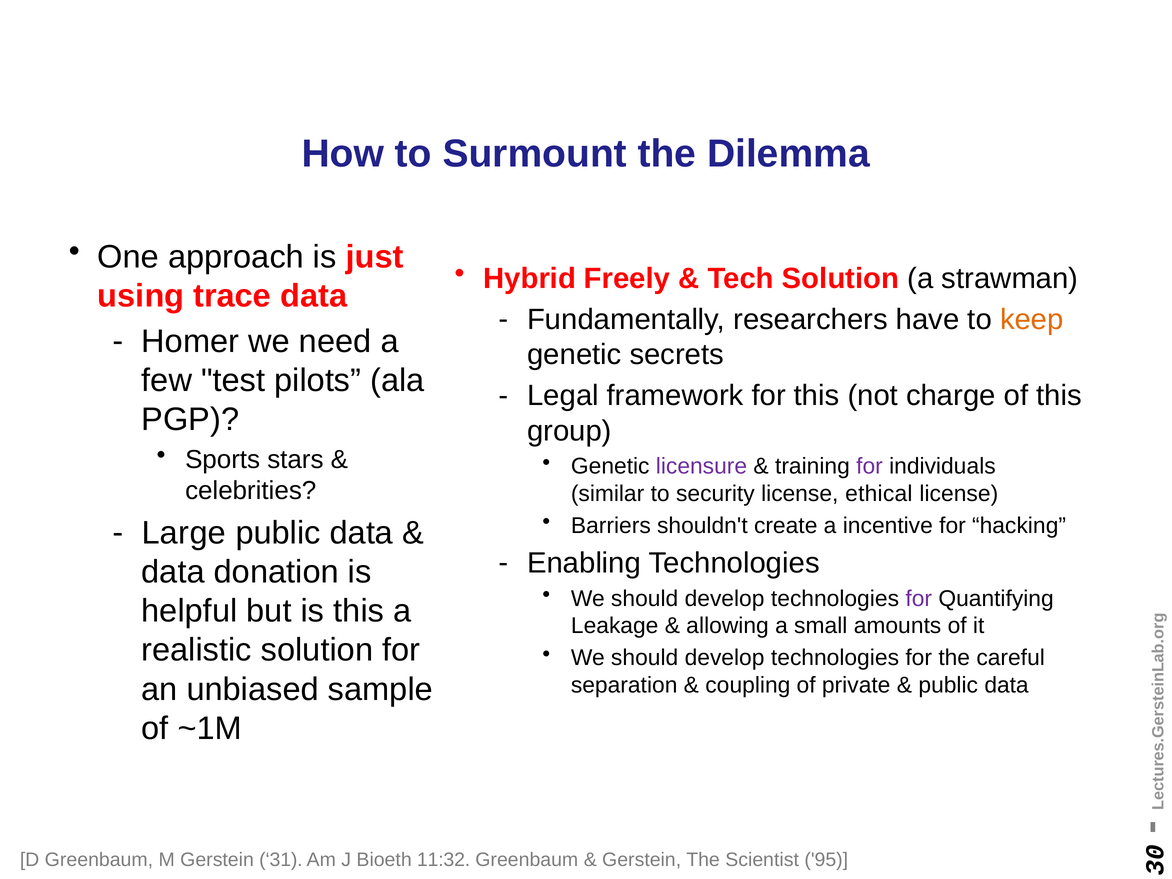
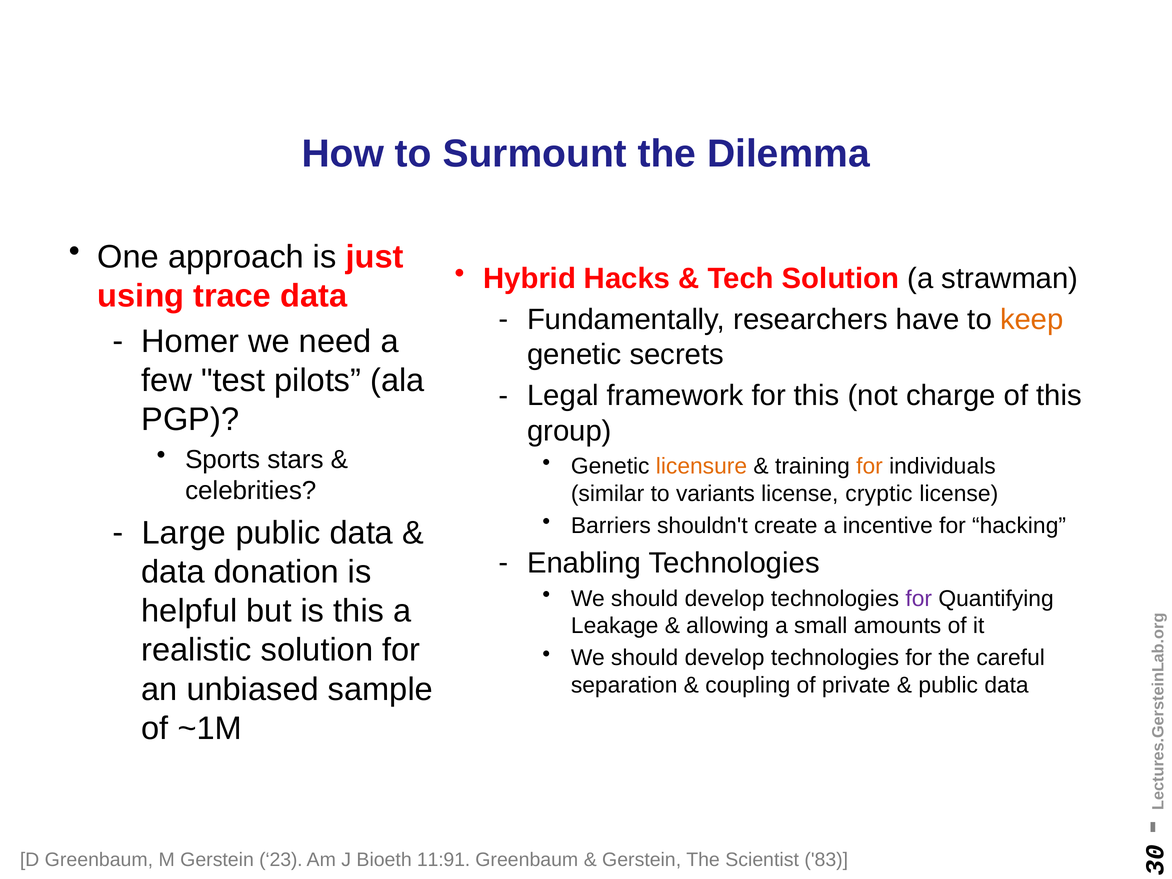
Freely: Freely -> Hacks
licensure colour: purple -> orange
for at (869, 466) colour: purple -> orange
security: security -> variants
ethical: ethical -> cryptic
31: 31 -> 23
11:32: 11:32 -> 11:91
95: 95 -> 83
